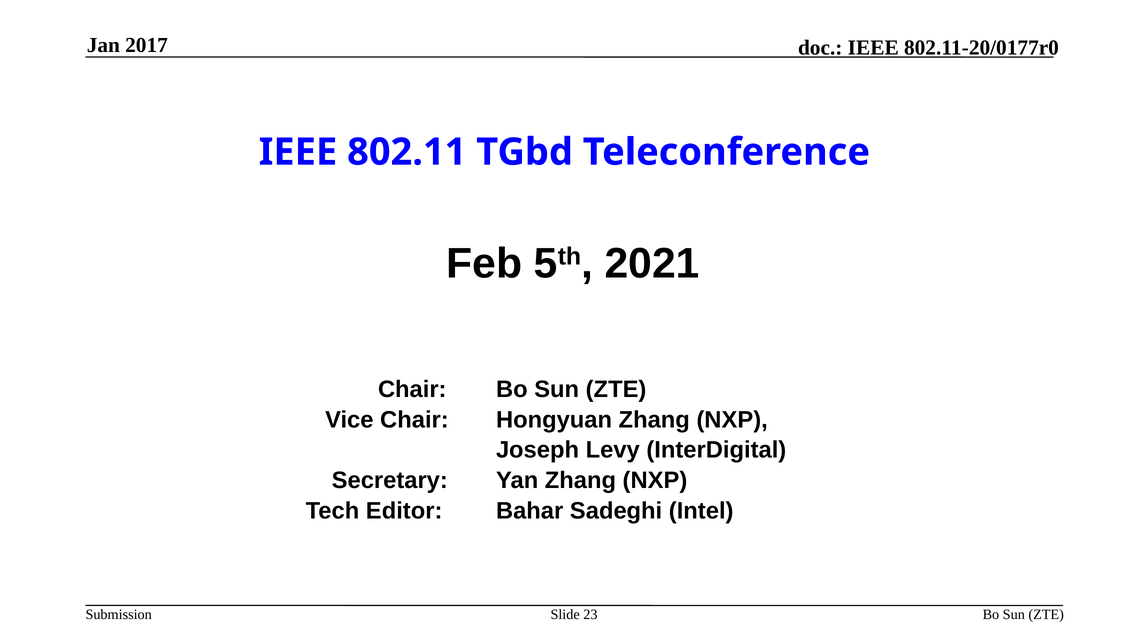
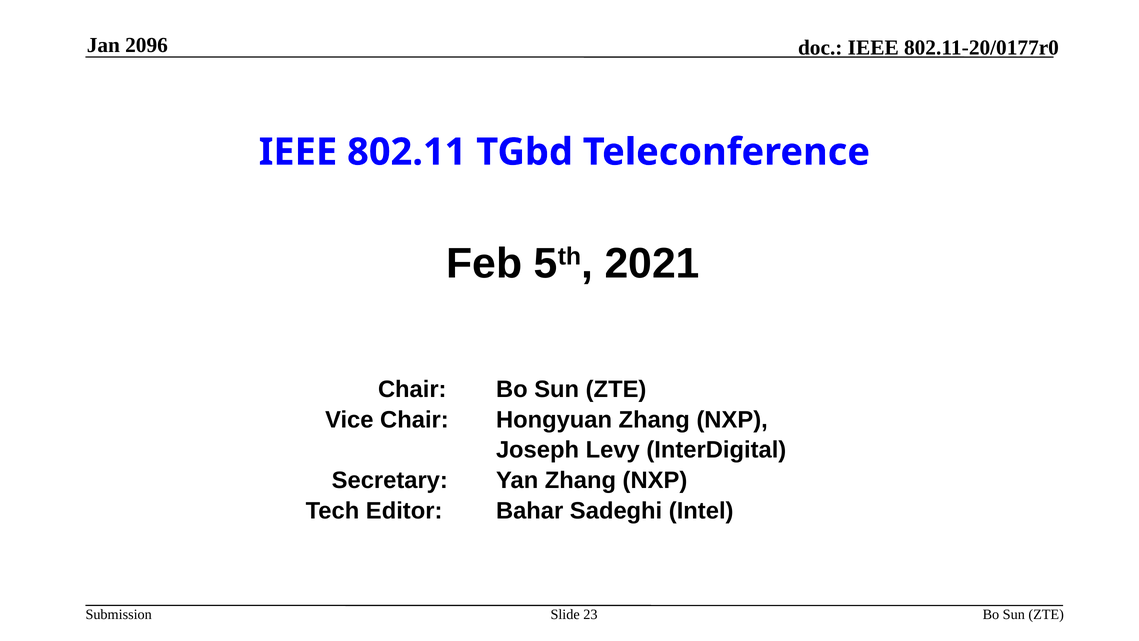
2017: 2017 -> 2096
